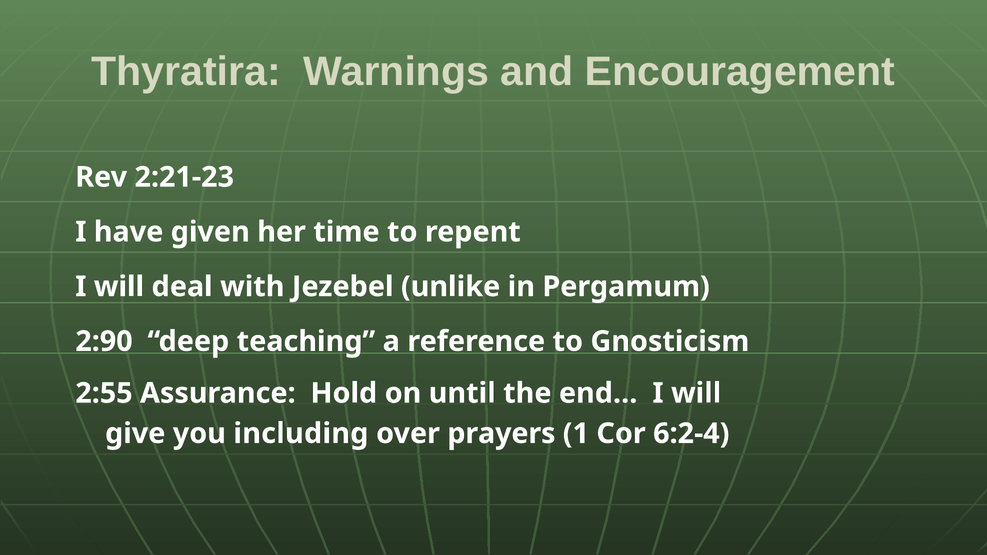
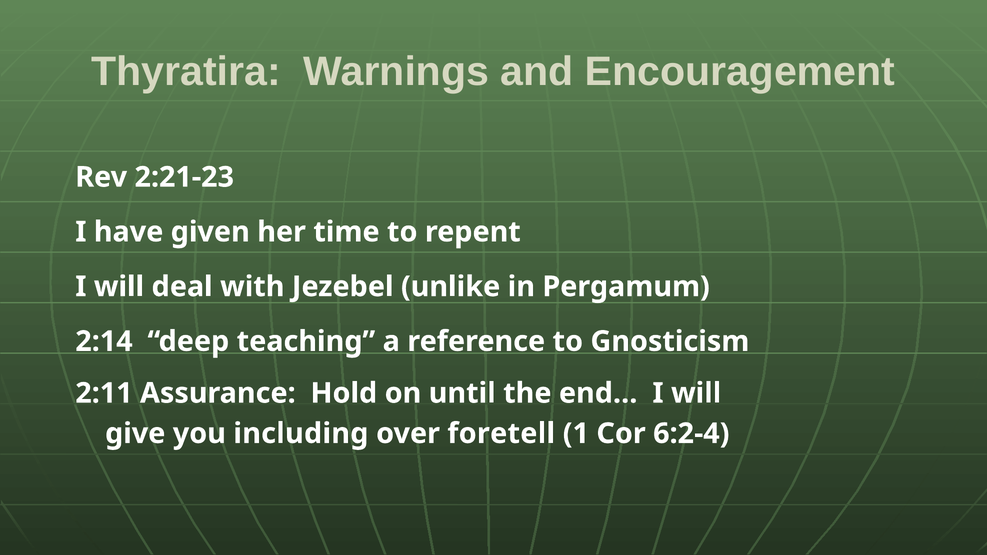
2:90: 2:90 -> 2:14
2:55: 2:55 -> 2:11
prayers: prayers -> foretell
